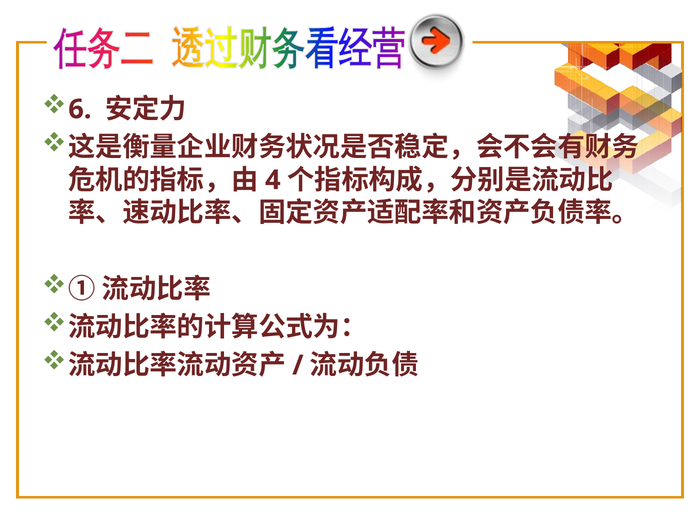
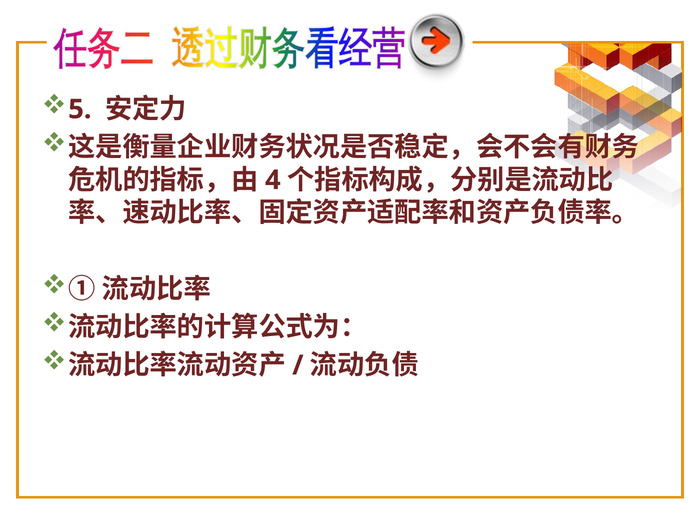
6: 6 -> 5
